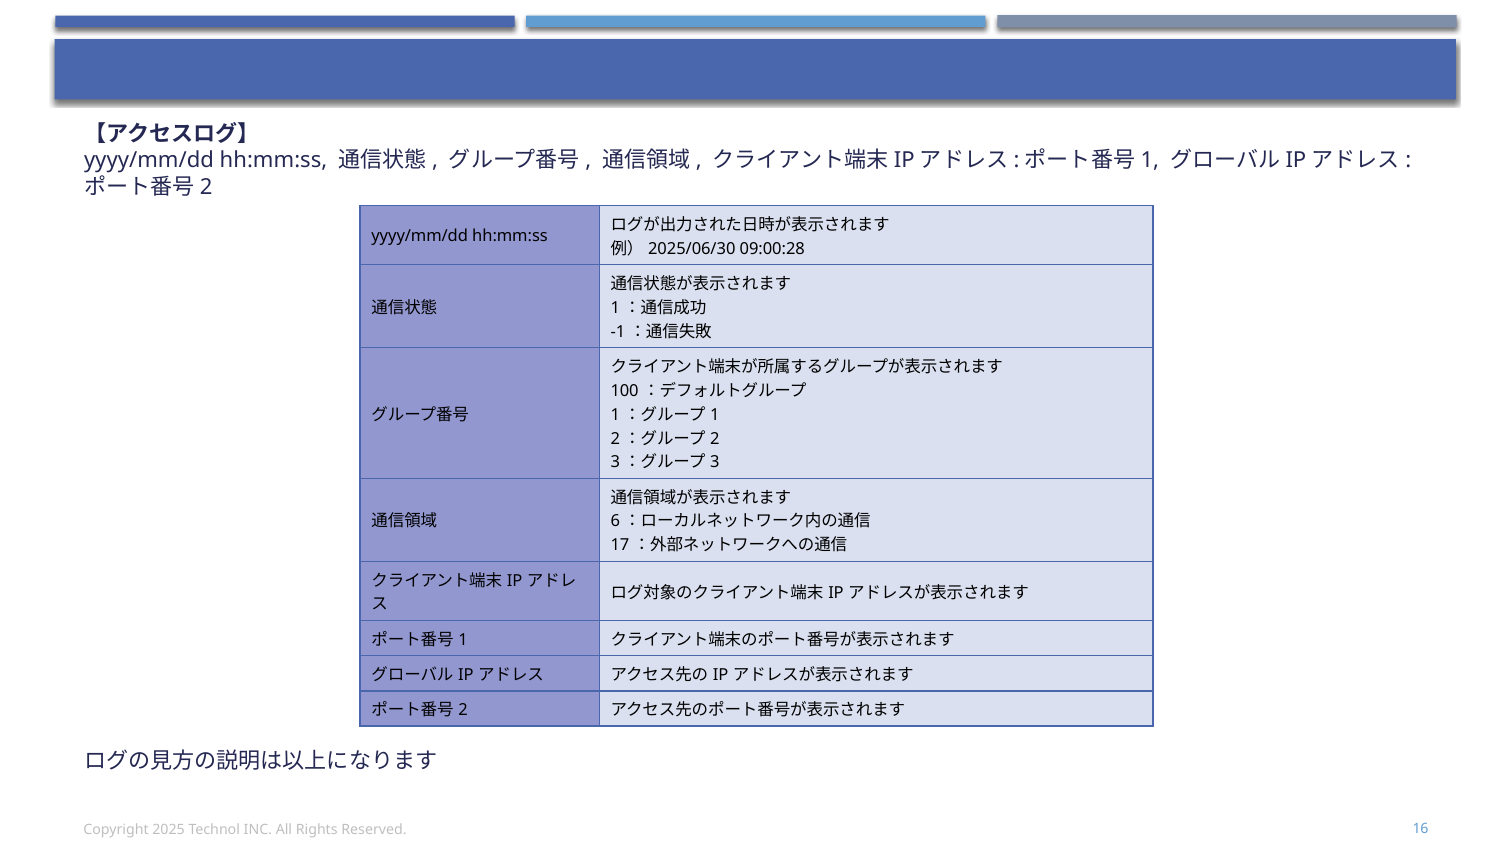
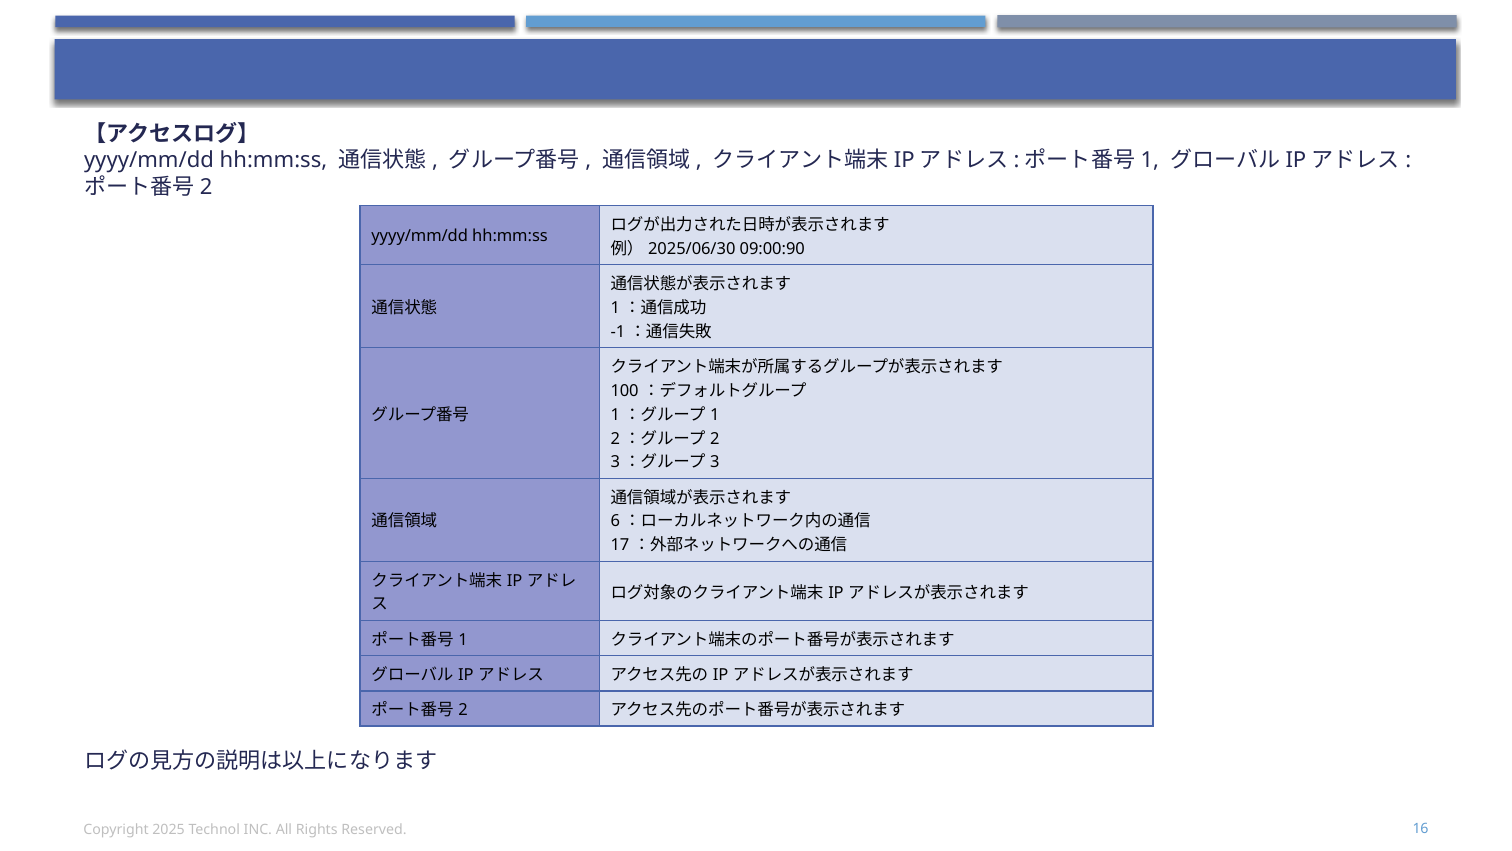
09:00:28: 09:00:28 -> 09:00:90
